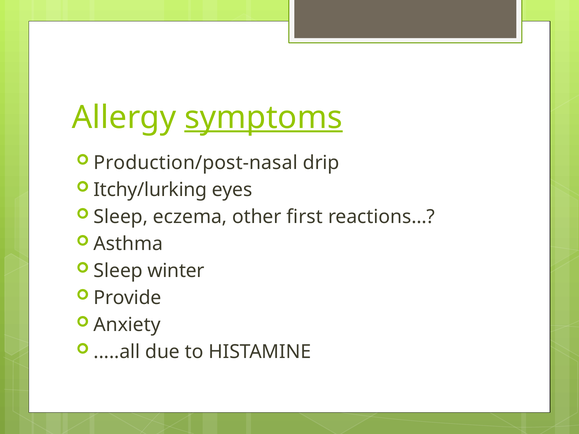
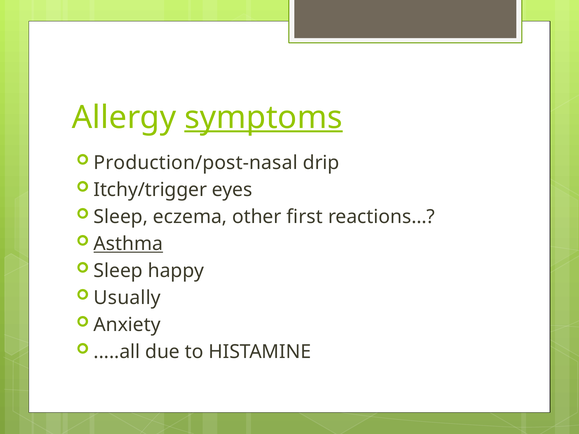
Itchy/lurking: Itchy/lurking -> Itchy/trigger
Asthma underline: none -> present
winter: winter -> happy
Provide: Provide -> Usually
